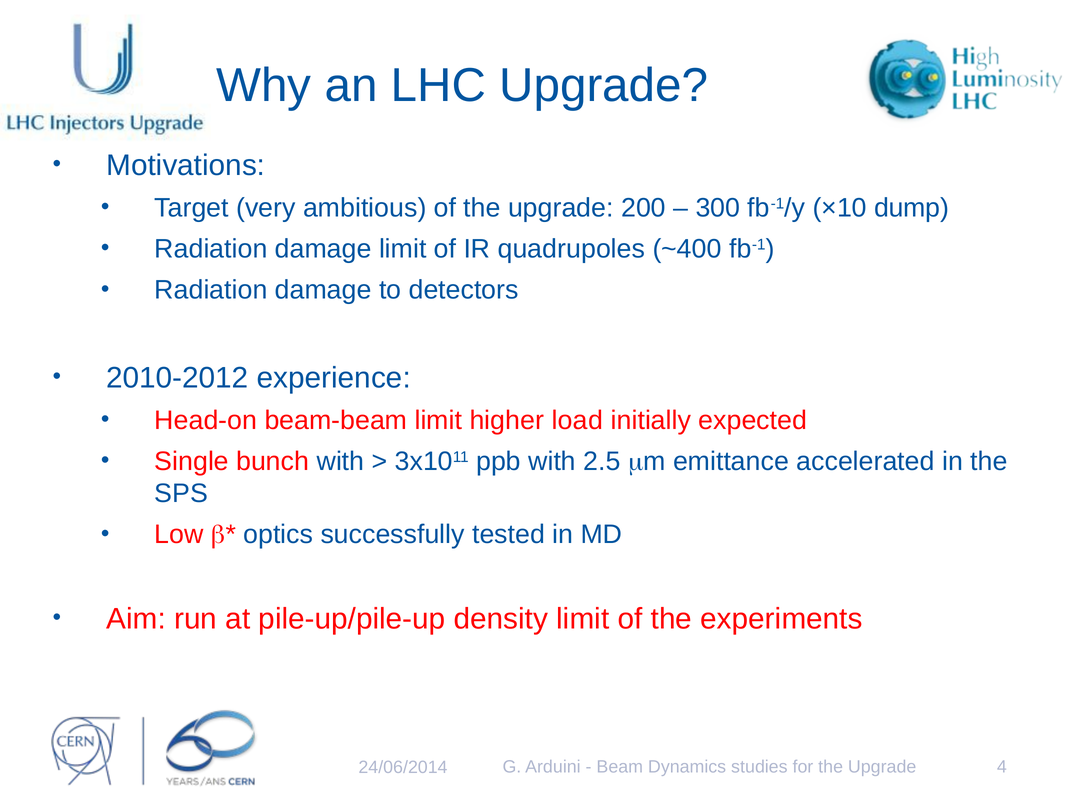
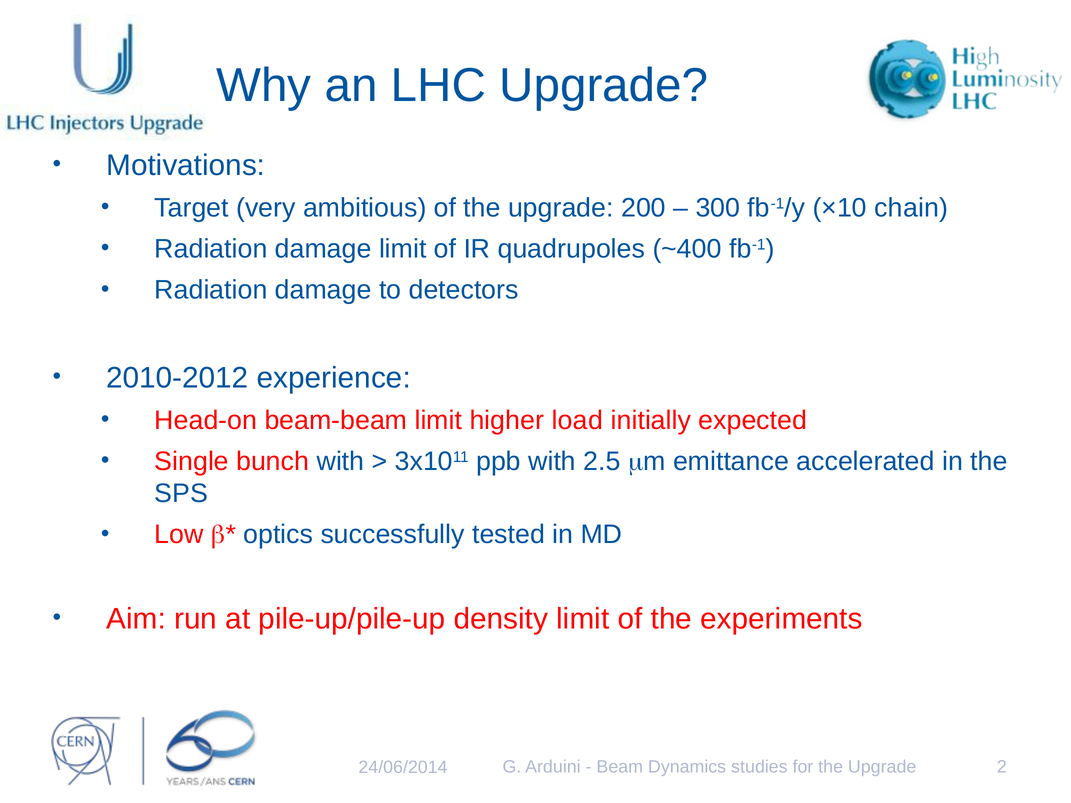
dump: dump -> chain
4: 4 -> 2
